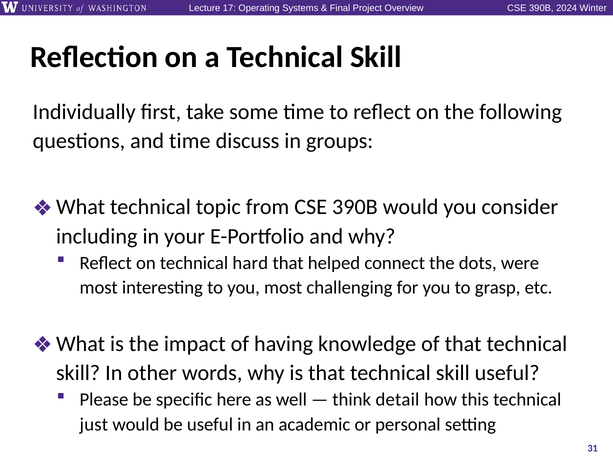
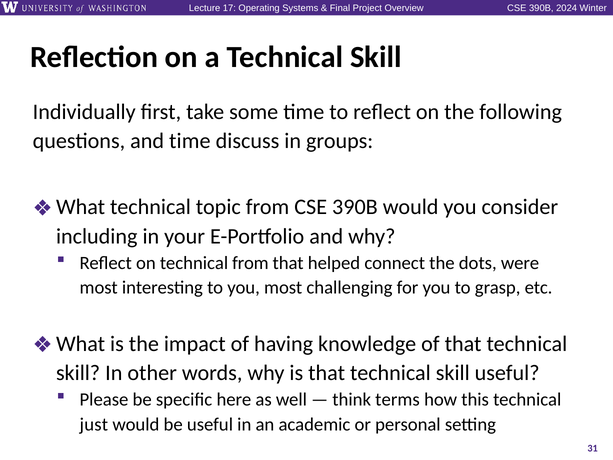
technical hard: hard -> from
detail: detail -> terms
